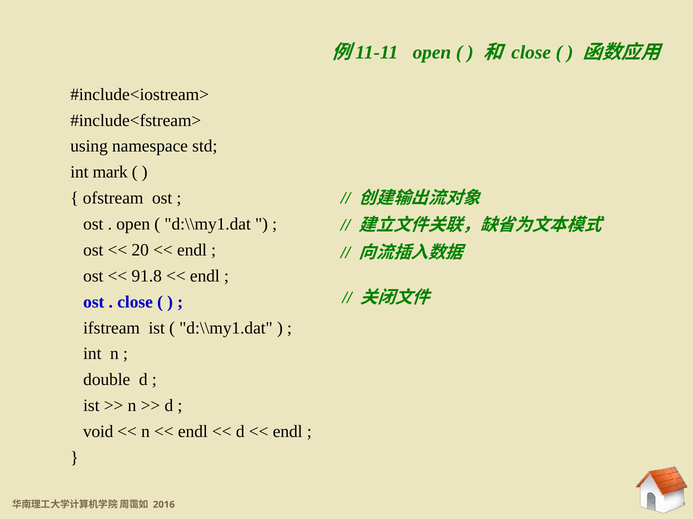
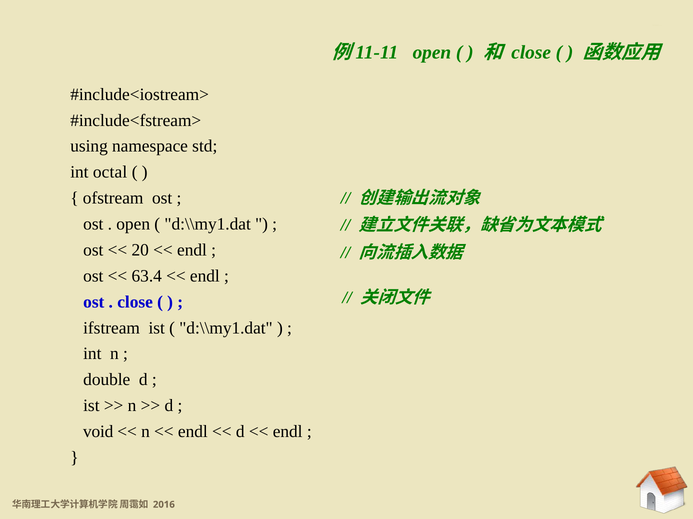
mark: mark -> octal
91.8: 91.8 -> 63.4
